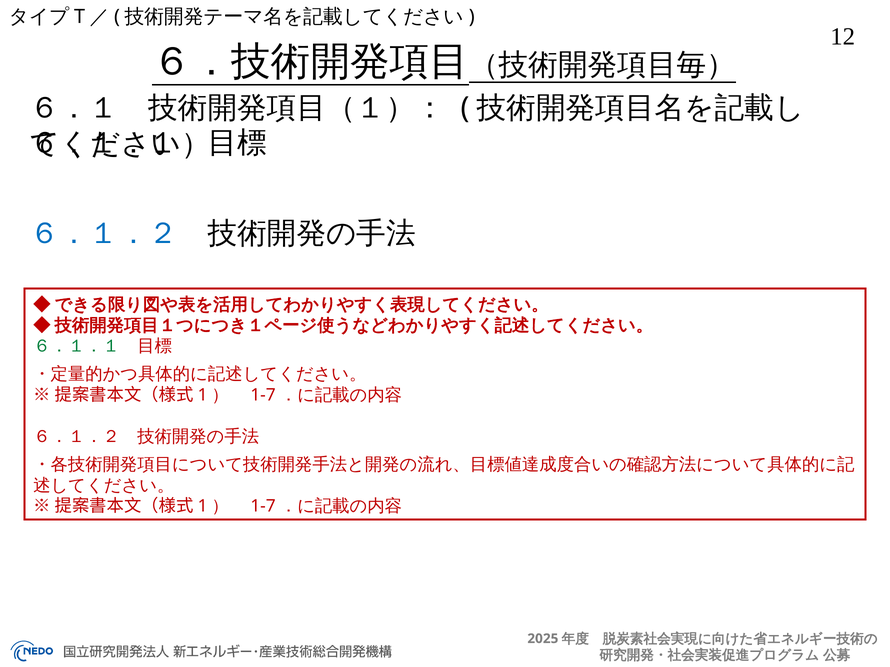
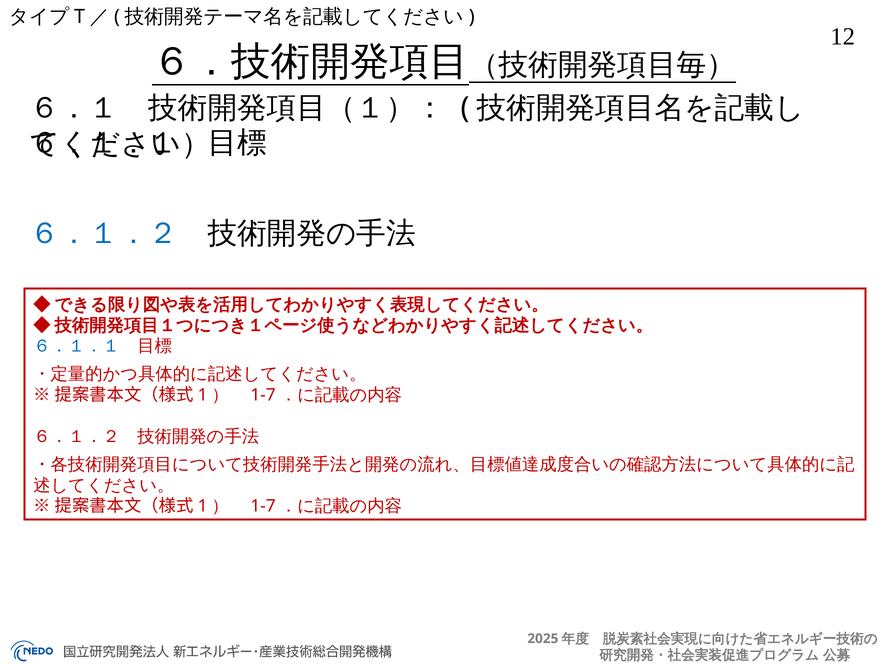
６．１．１ at (77, 346) colour: green -> blue
